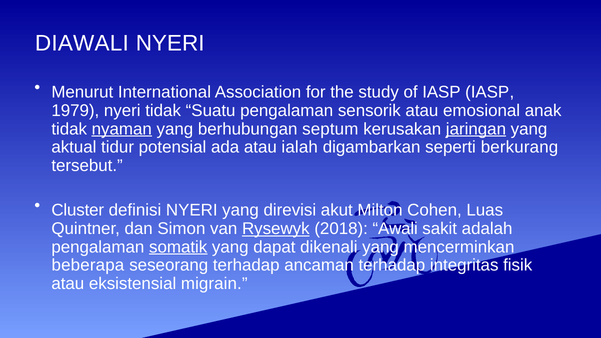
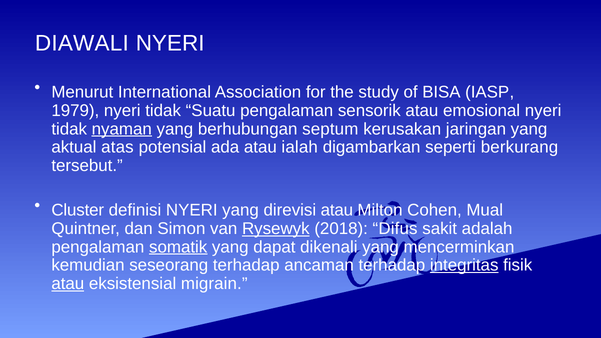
of IASP: IASP -> BISA
emosional anak: anak -> nyeri
jaringan underline: present -> none
tidur: tidur -> atas
direvisi akut: akut -> atau
Luas: Luas -> Mual
Awali: Awali -> Difus
beberapa: beberapa -> kemudian
integritas underline: none -> present
atau at (68, 284) underline: none -> present
